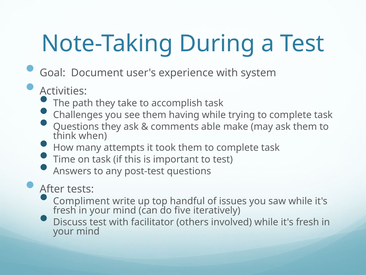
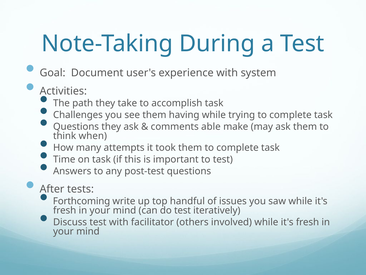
Compliment: Compliment -> Forthcoming
do five: five -> test
